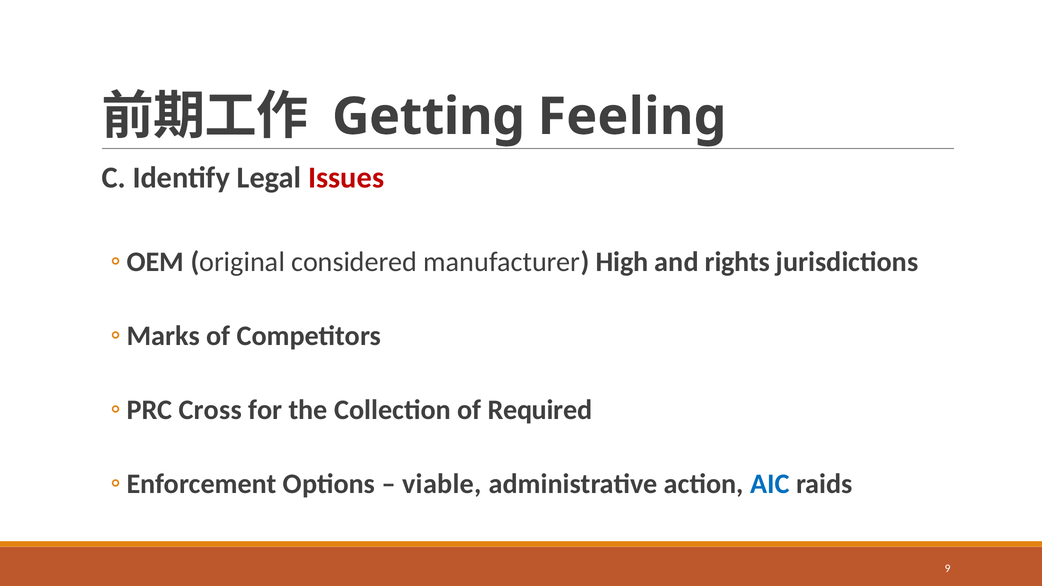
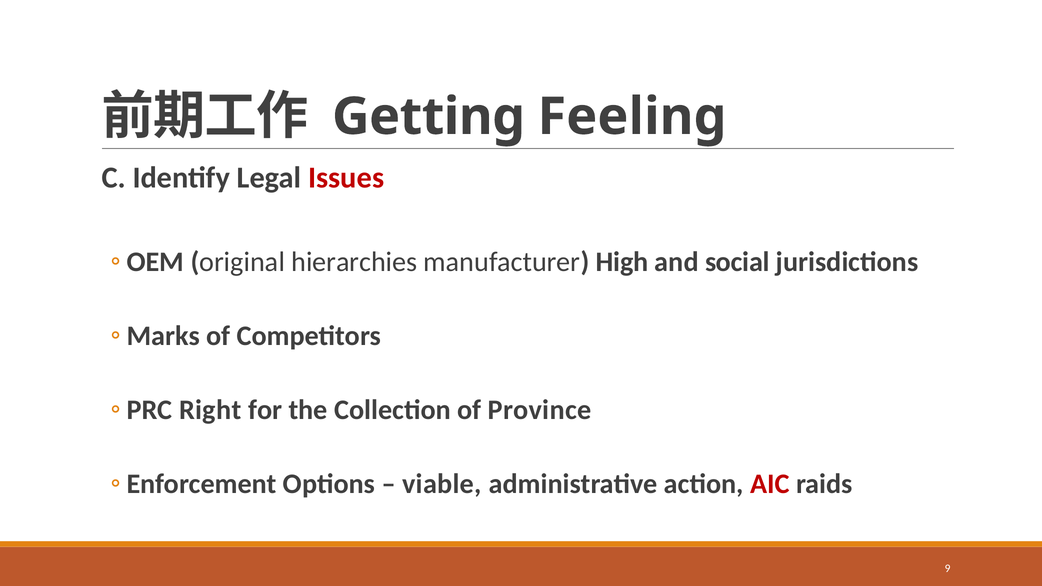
considered: considered -> hierarchies
rights: rights -> social
Cross: Cross -> Right
Required: Required -> Province
AIC colour: blue -> red
